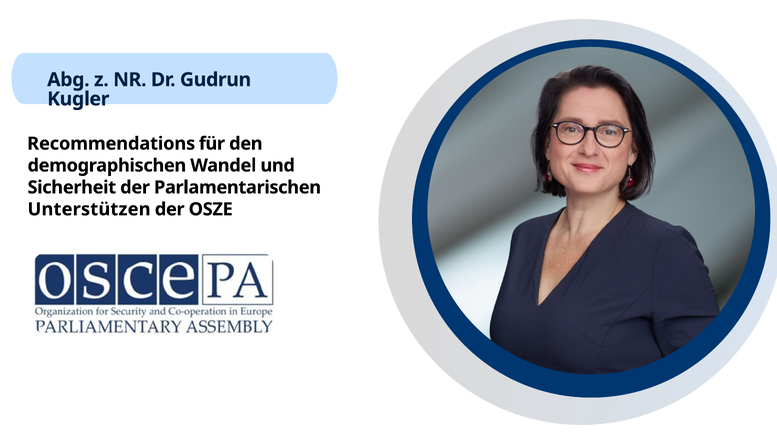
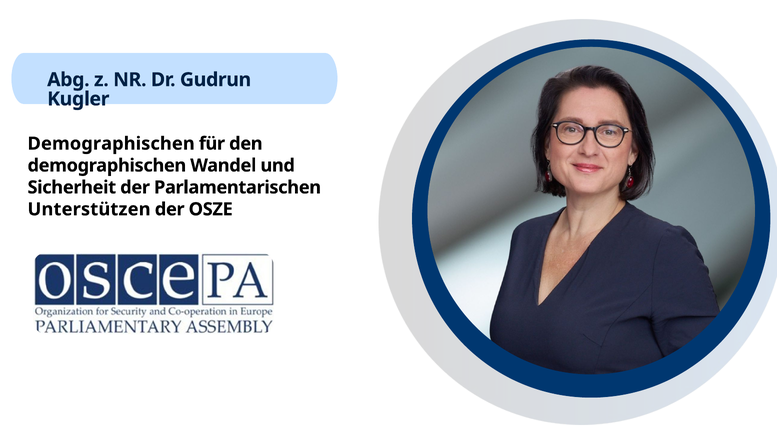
Recommendations at (111, 144): Recommendations -> Demographischen
